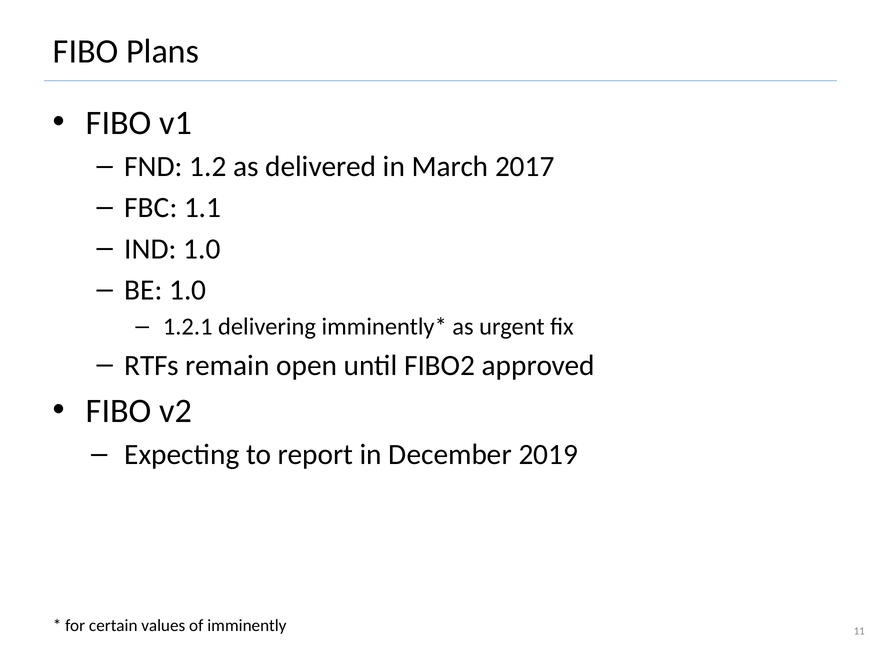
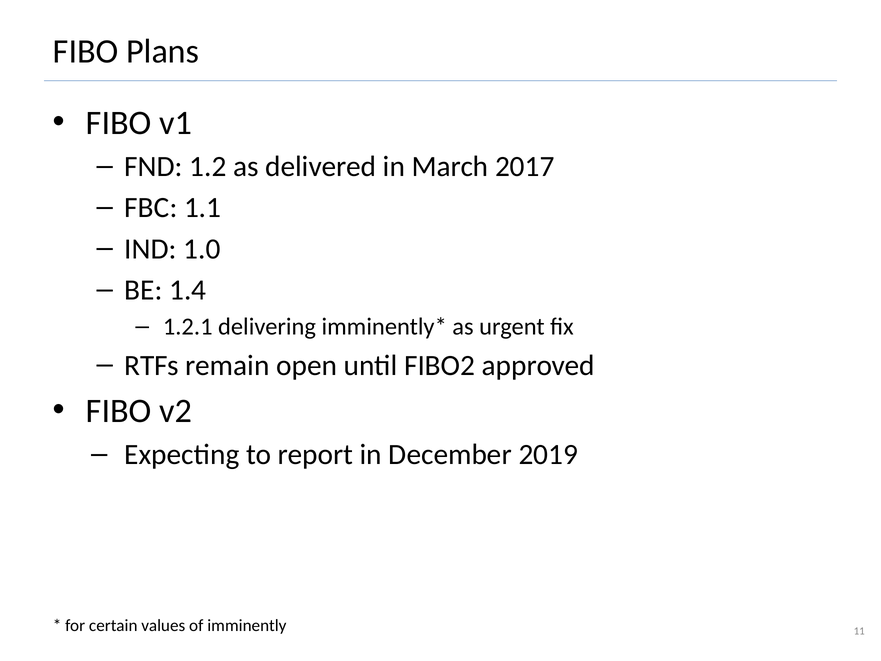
BE 1.0: 1.0 -> 1.4
